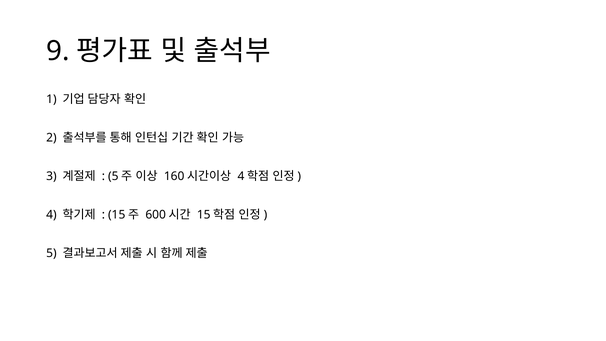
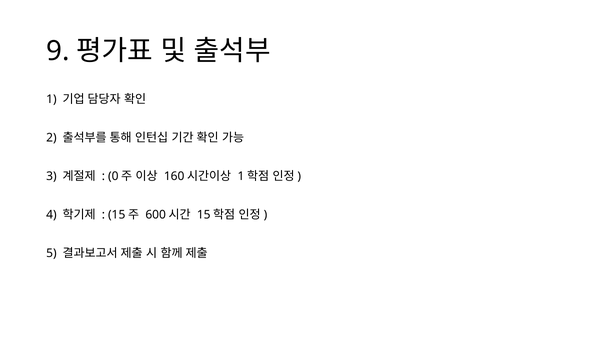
5 at (113, 176): 5 -> 0
4 at (241, 176): 4 -> 1
